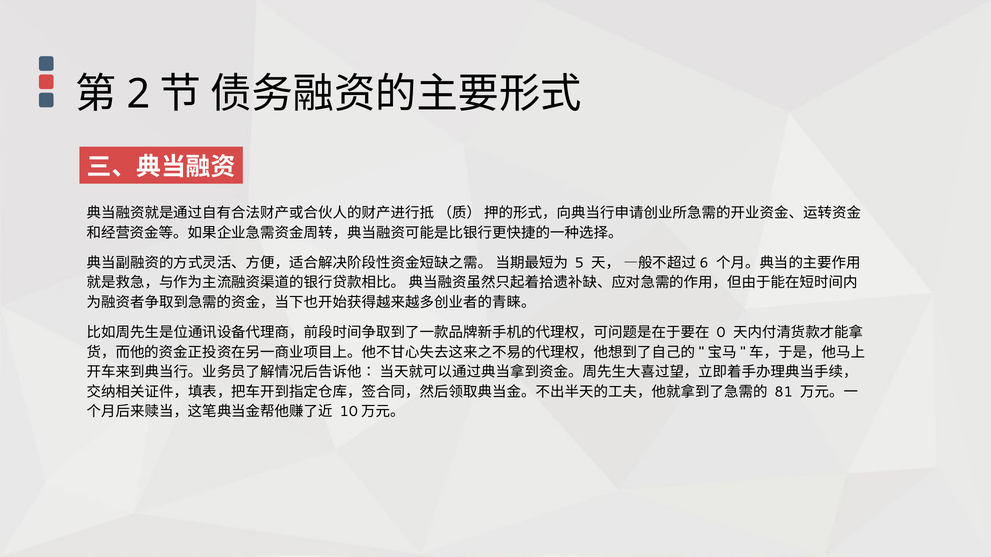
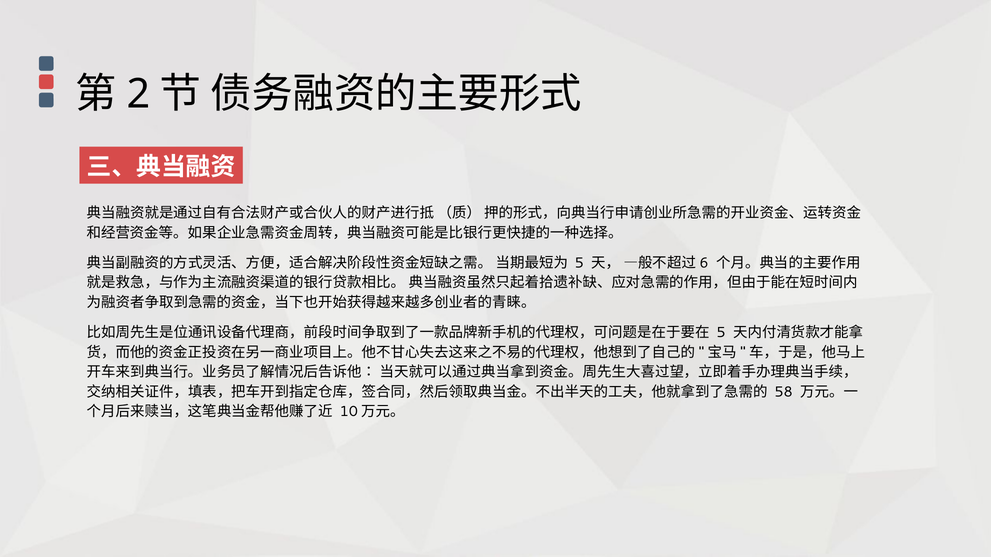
0 at (721, 333): 0 -> 5
81: 81 -> 58
